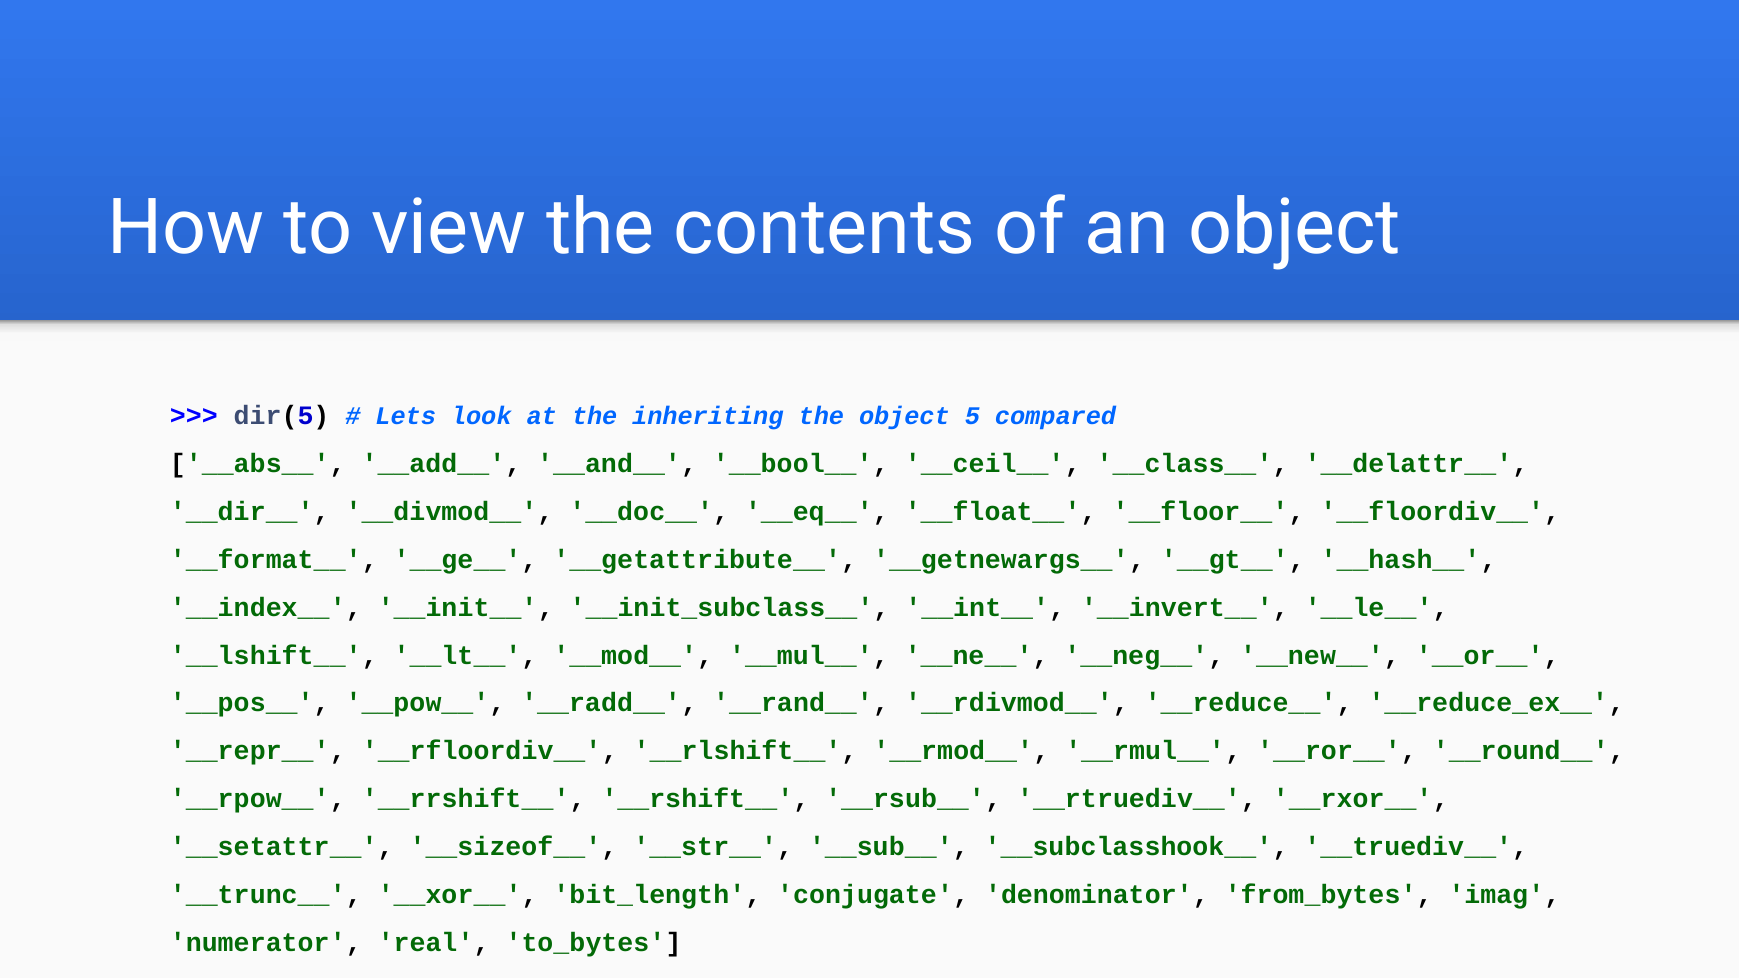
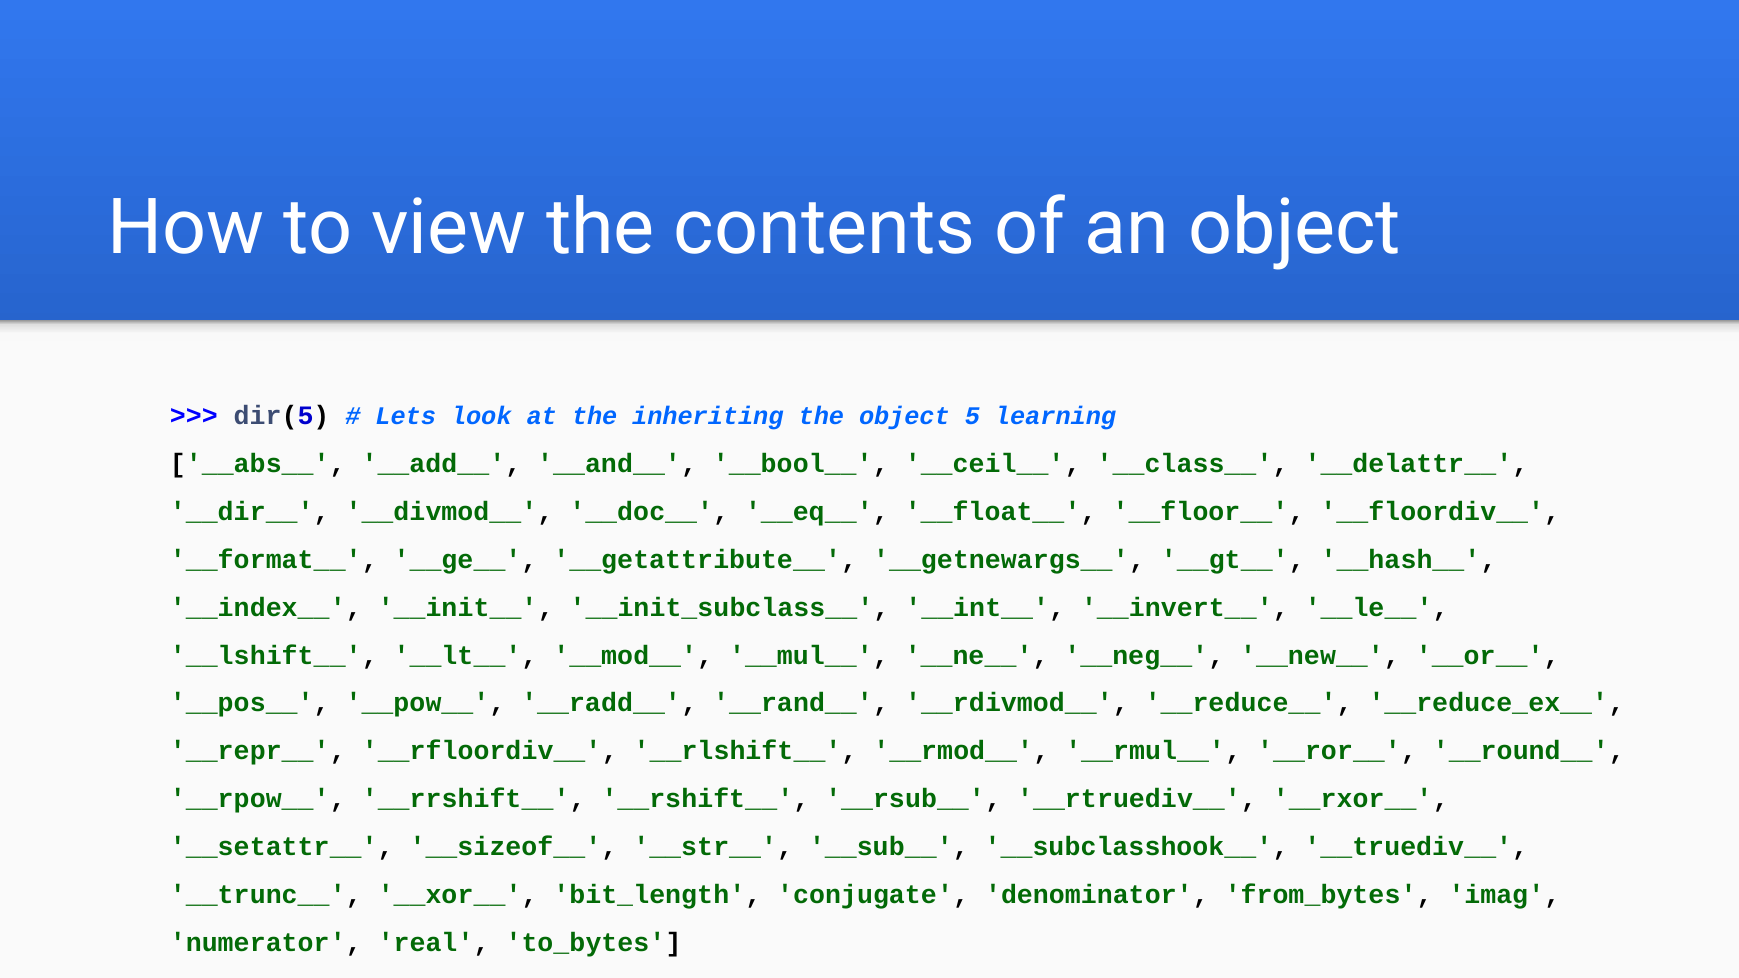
compared: compared -> learning
